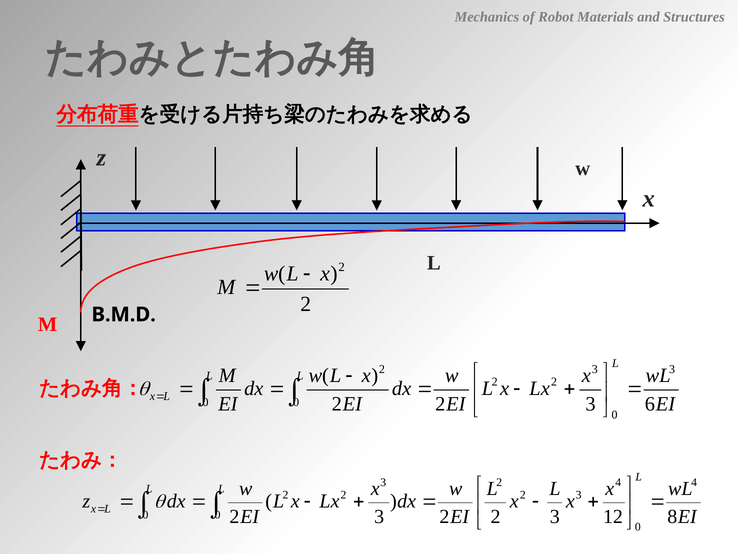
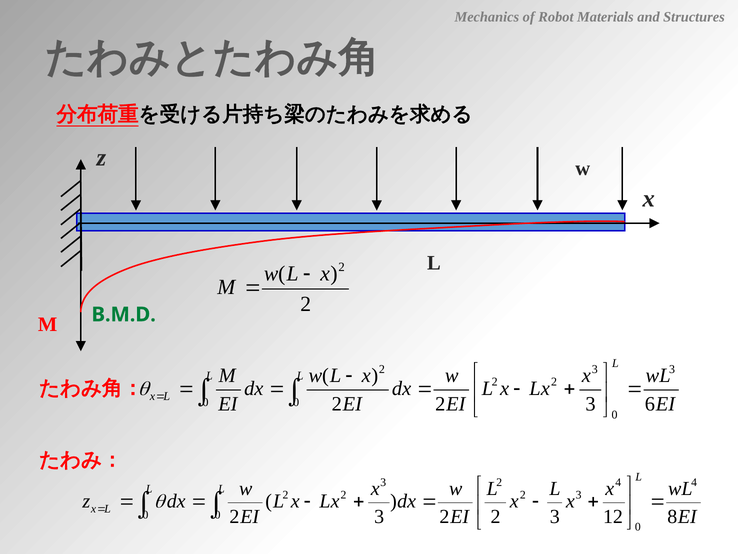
B.M.D colour: black -> green
